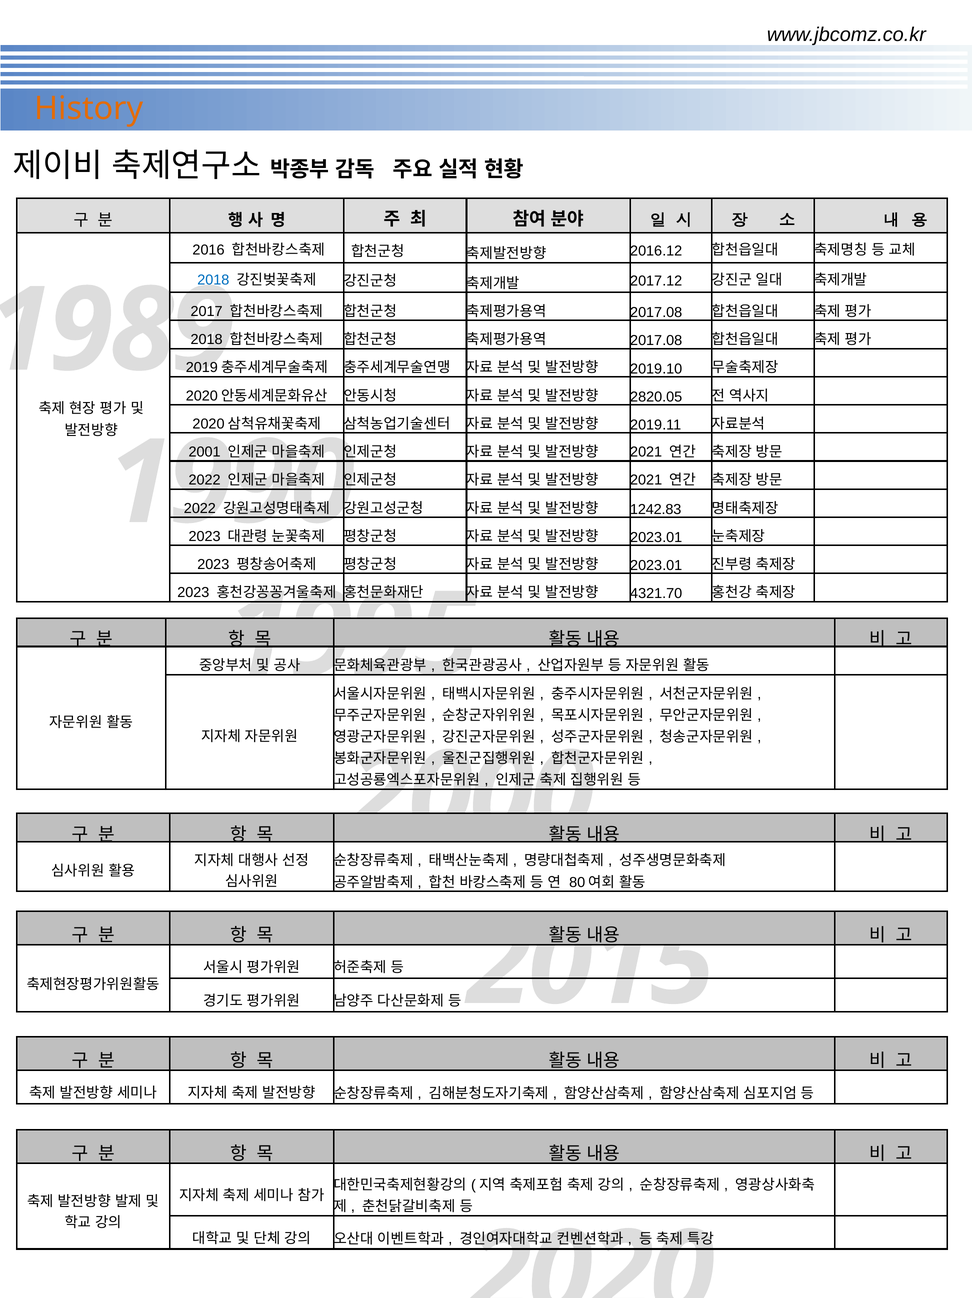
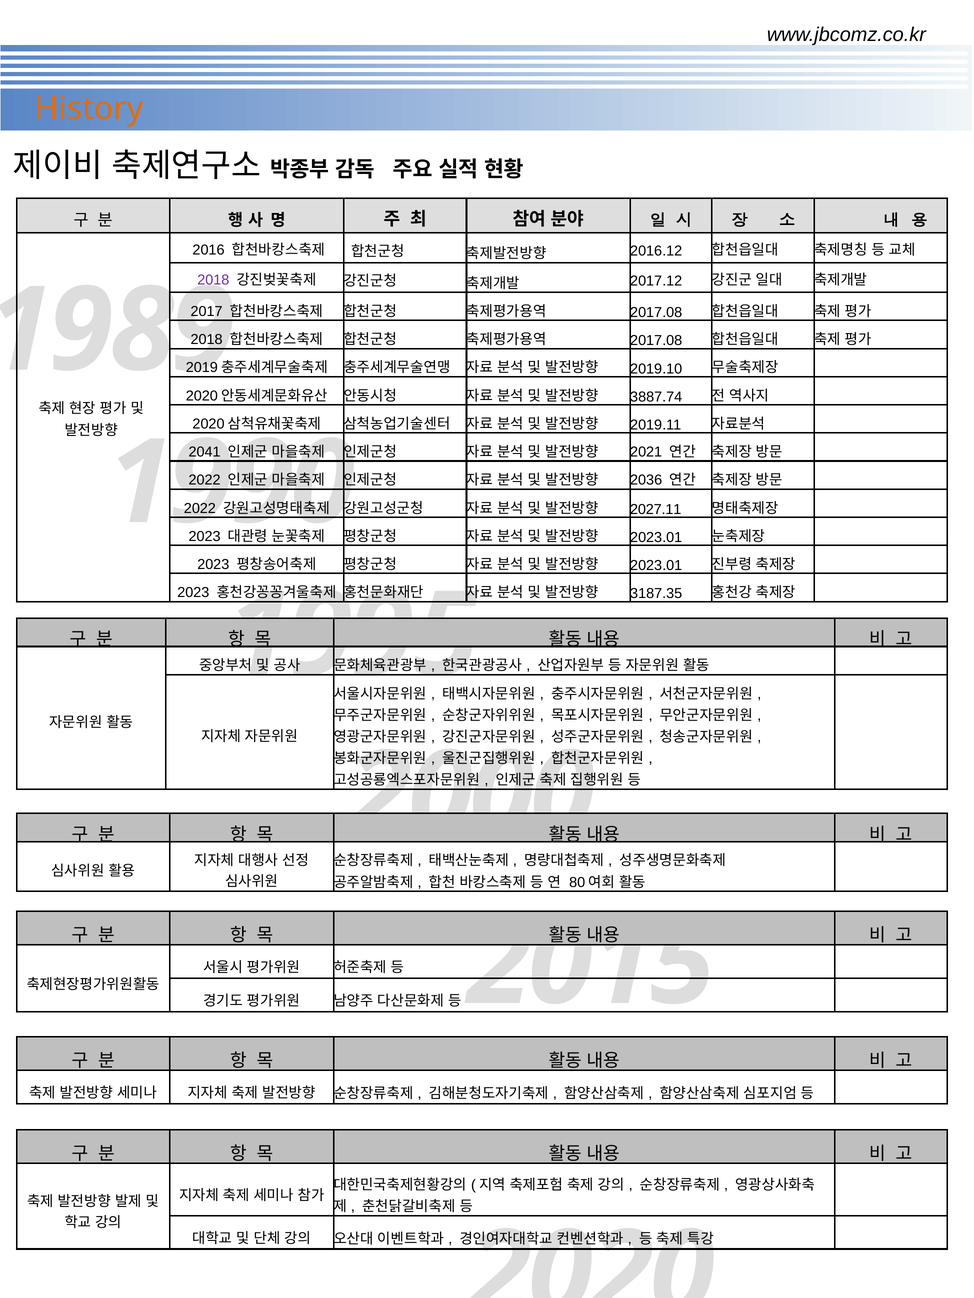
2018 at (213, 280) colour: blue -> purple
2820.05: 2820.05 -> 3887.74
2001: 2001 -> 2041
2021 at (646, 480): 2021 -> 2036
1242.83: 1242.83 -> 2027.11
4321.70: 4321.70 -> 3187.35
